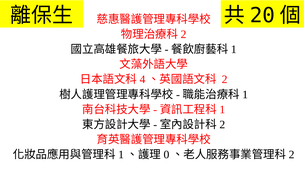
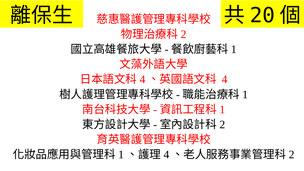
2 at (225, 79): 2 -> 4
0 at (166, 155): 0 -> 4
